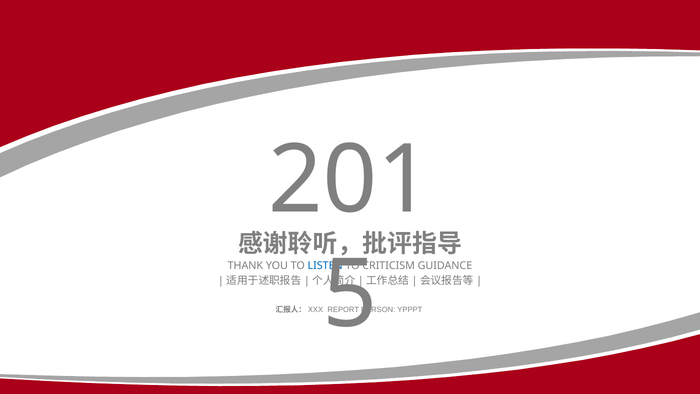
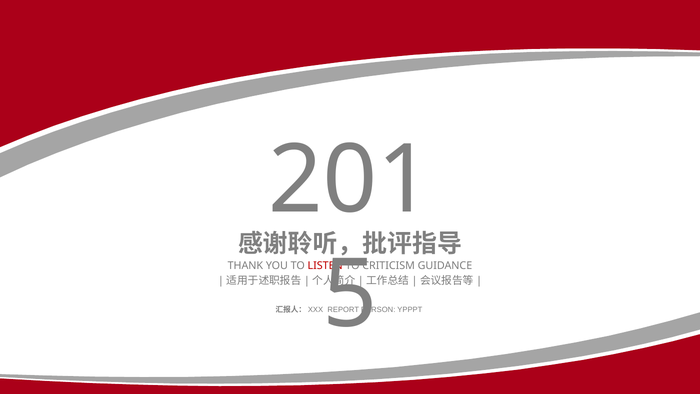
LISTEN colour: blue -> red
